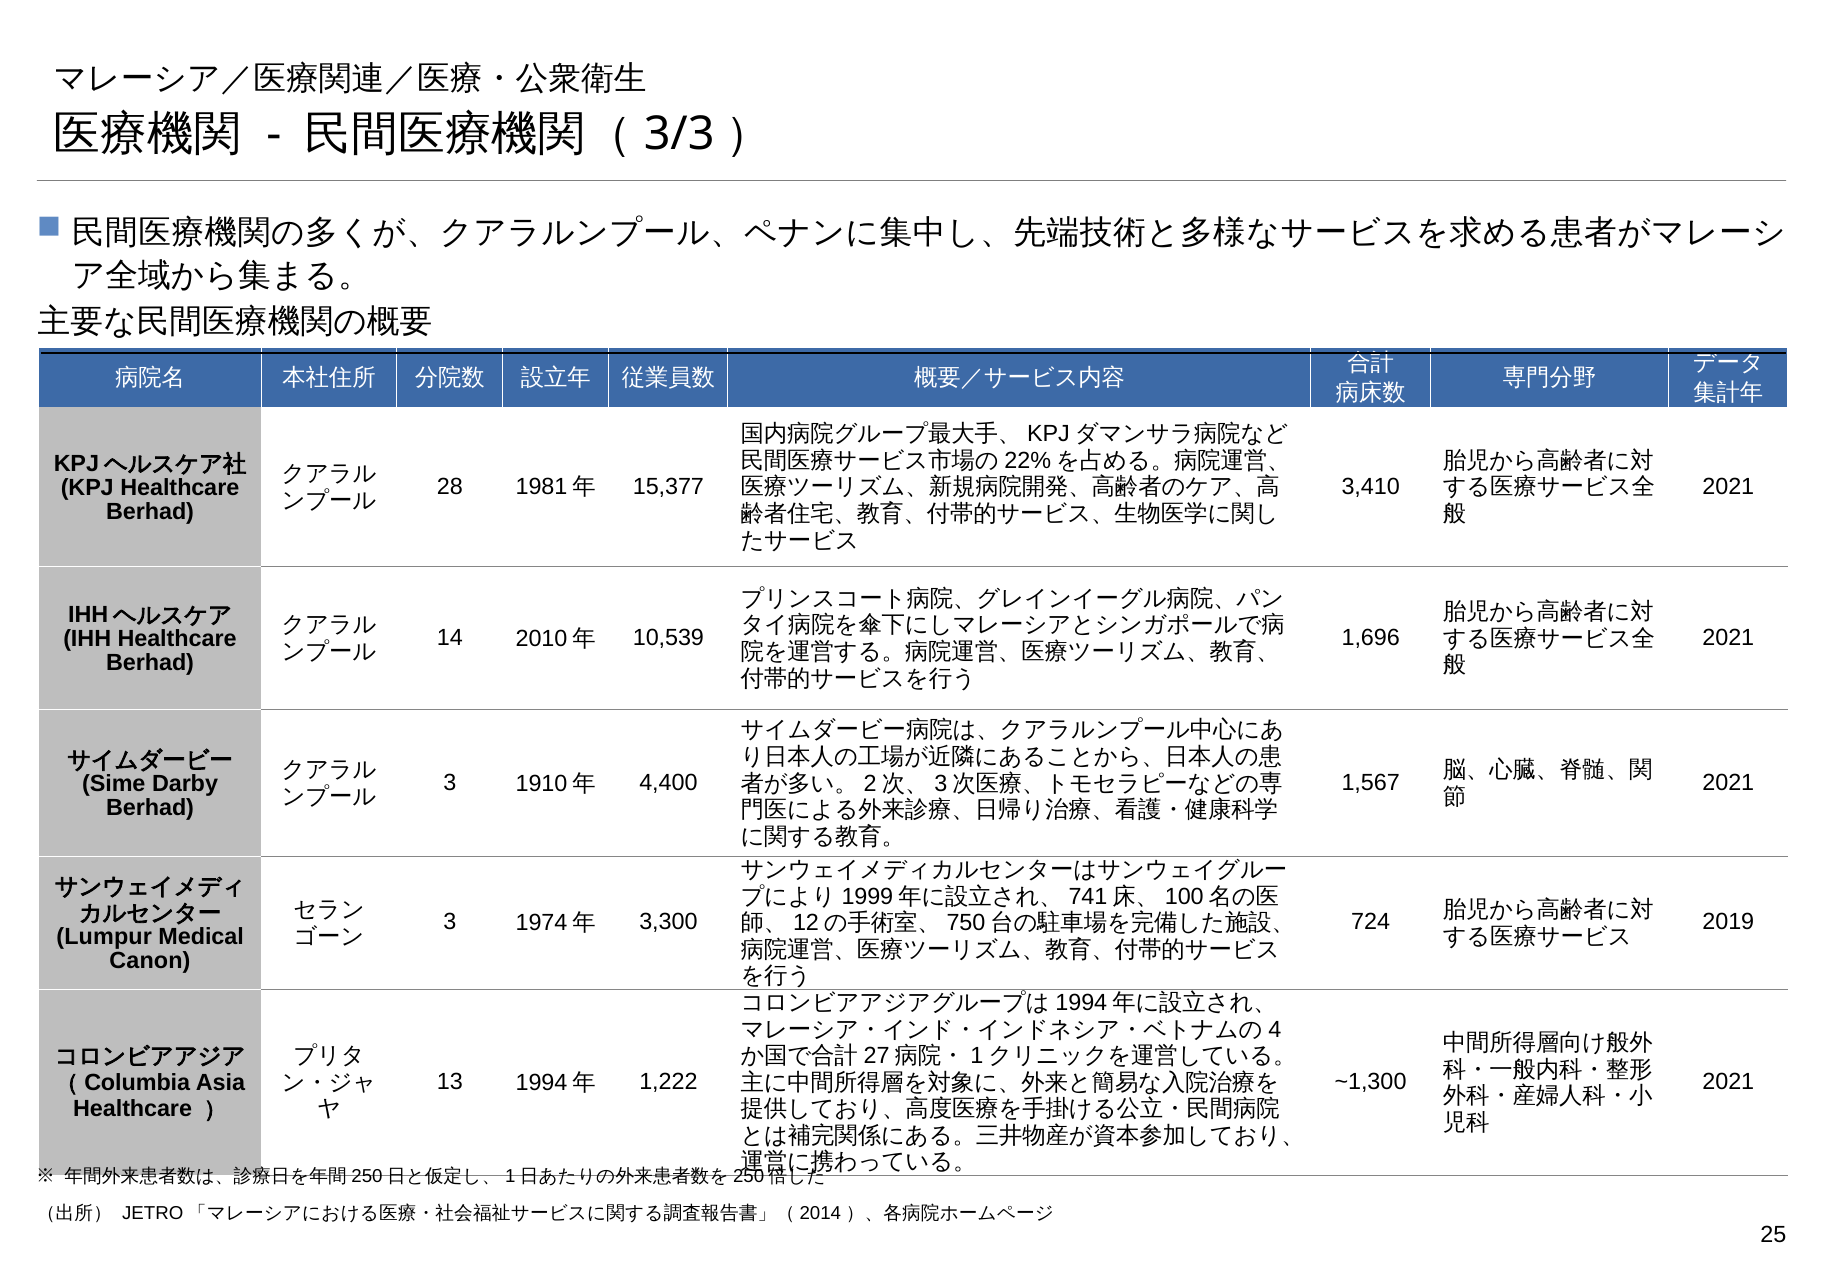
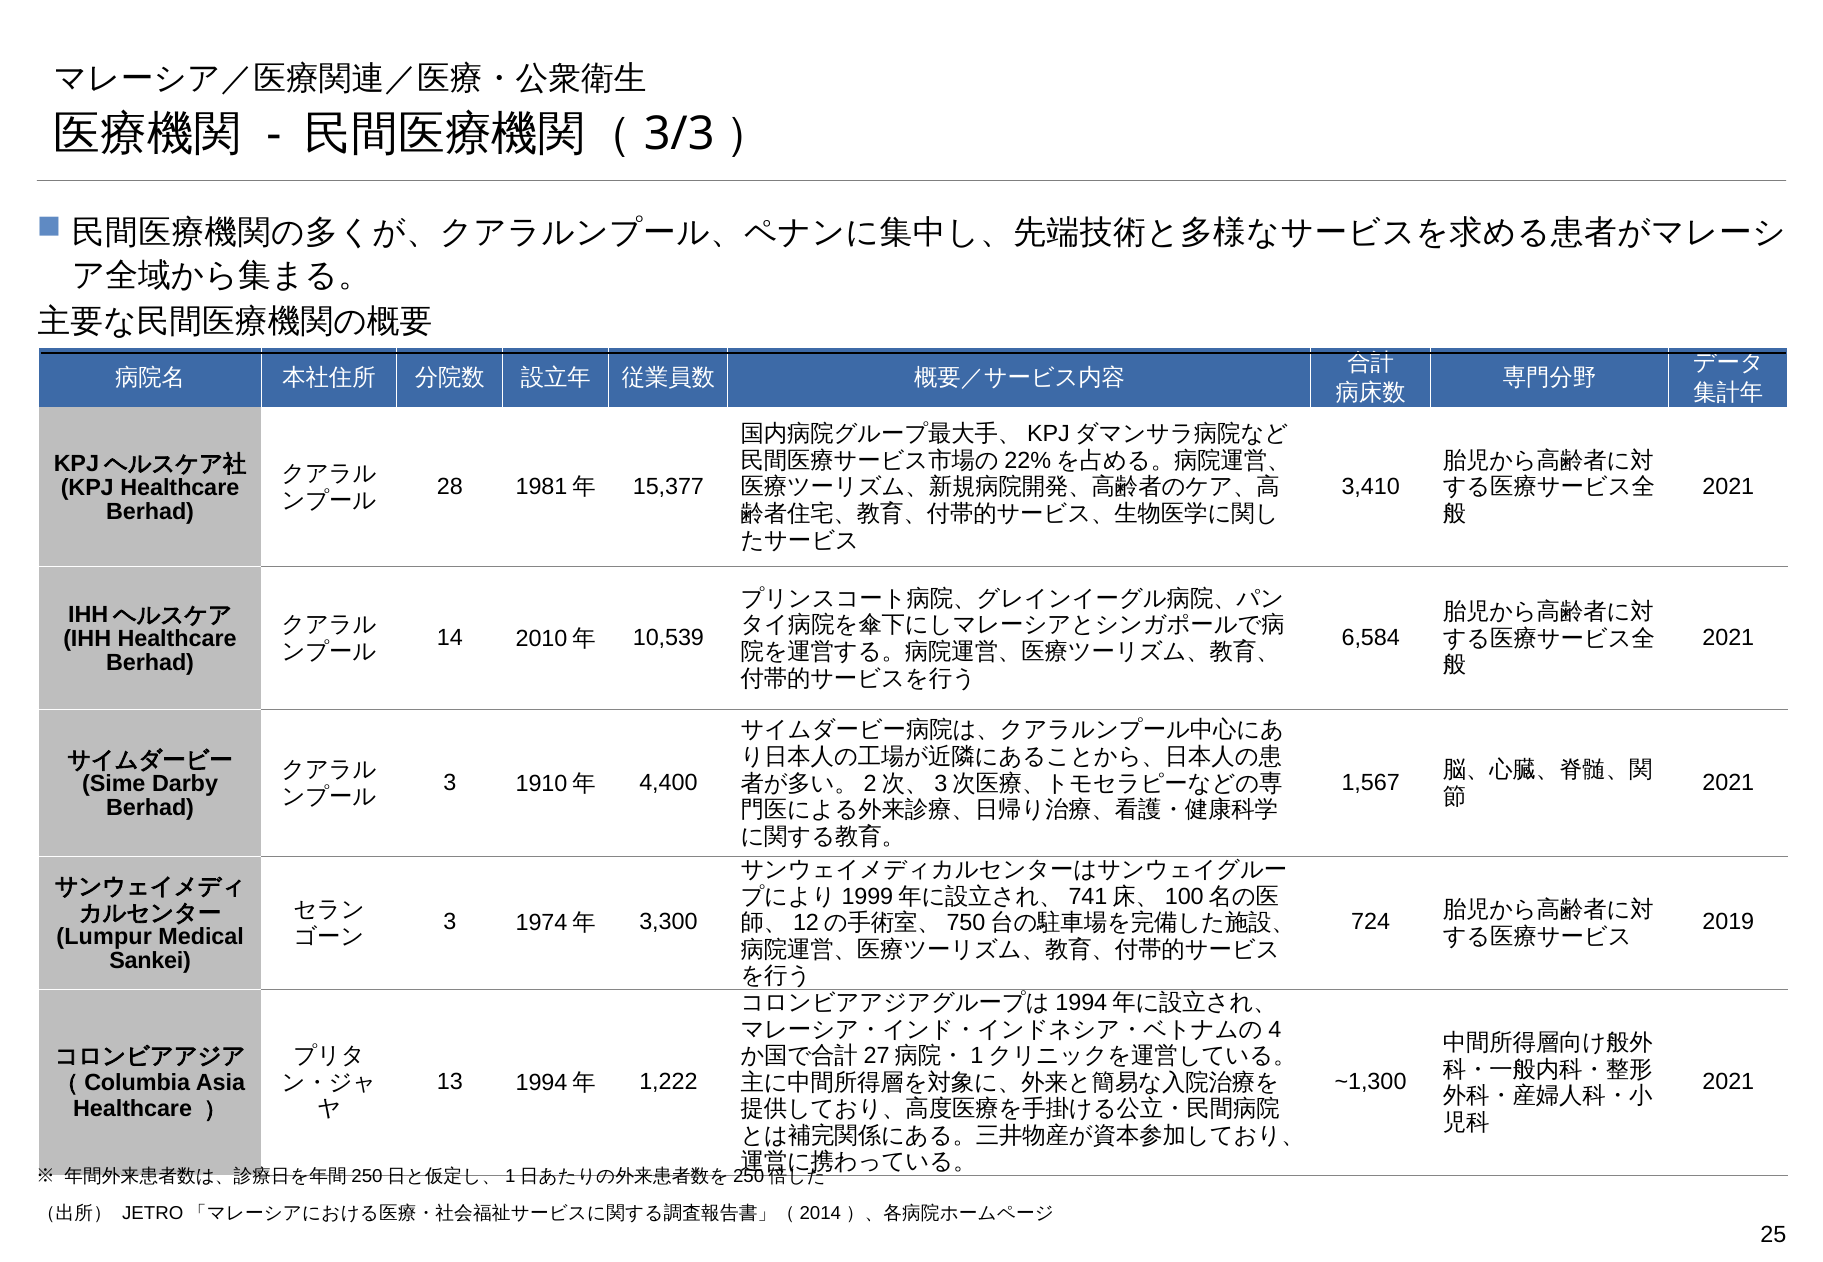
1,696: 1,696 -> 6,584
Canon: Canon -> Sankei
